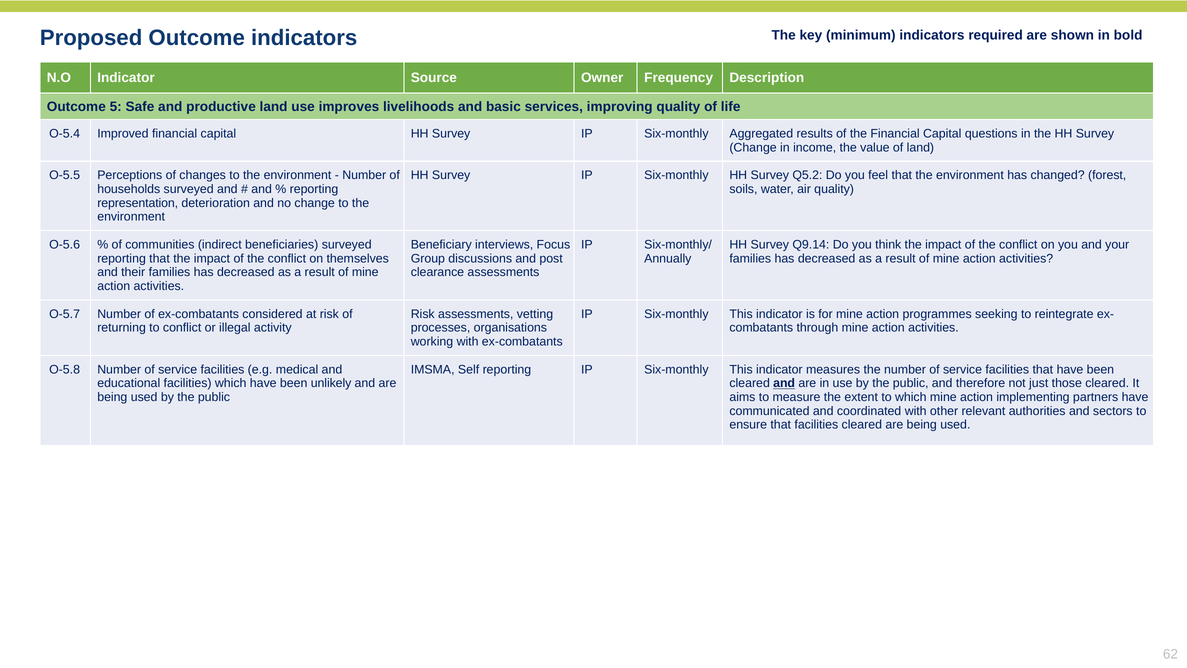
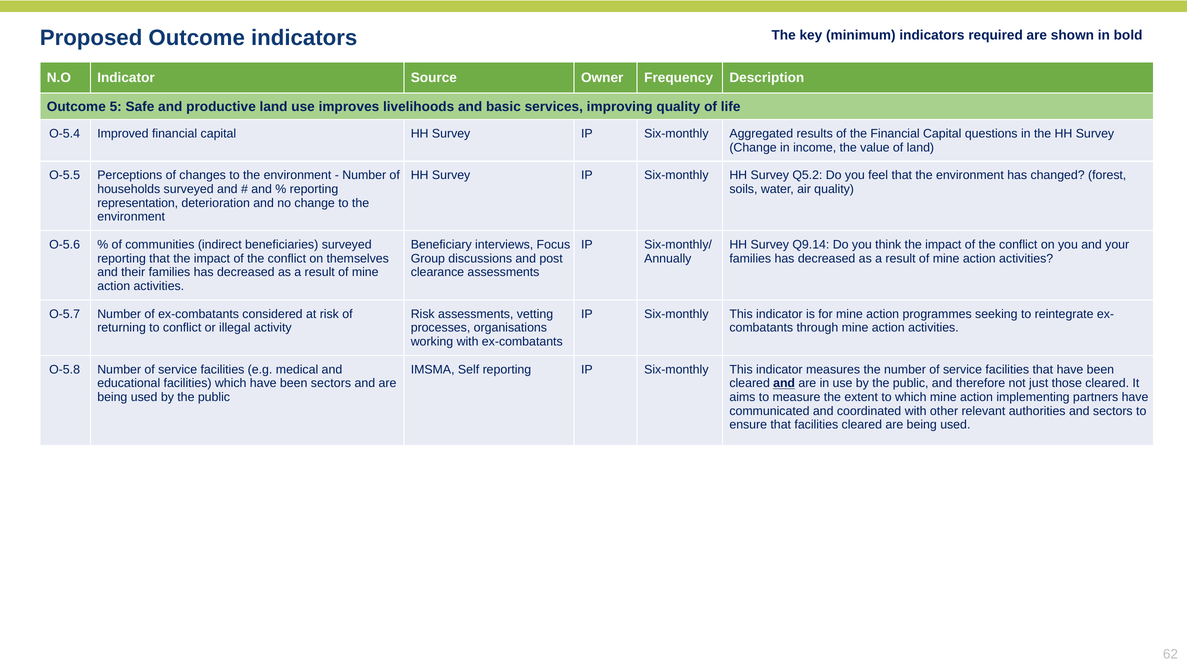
been unlikely: unlikely -> sectors
